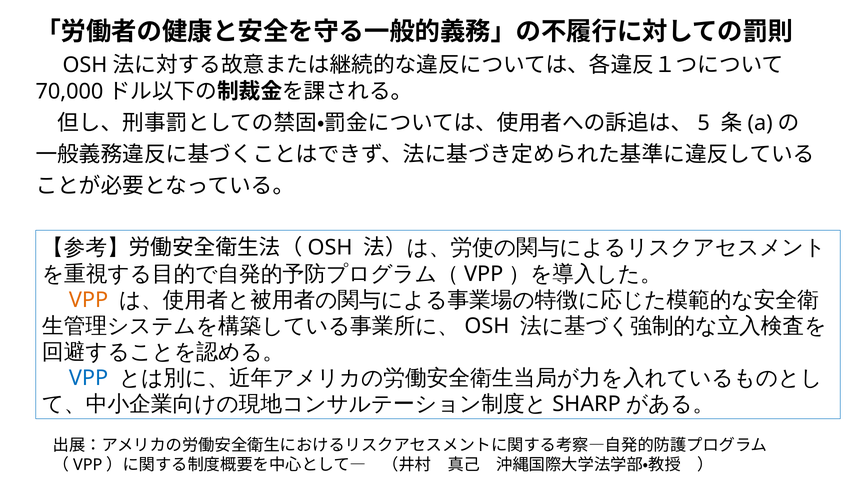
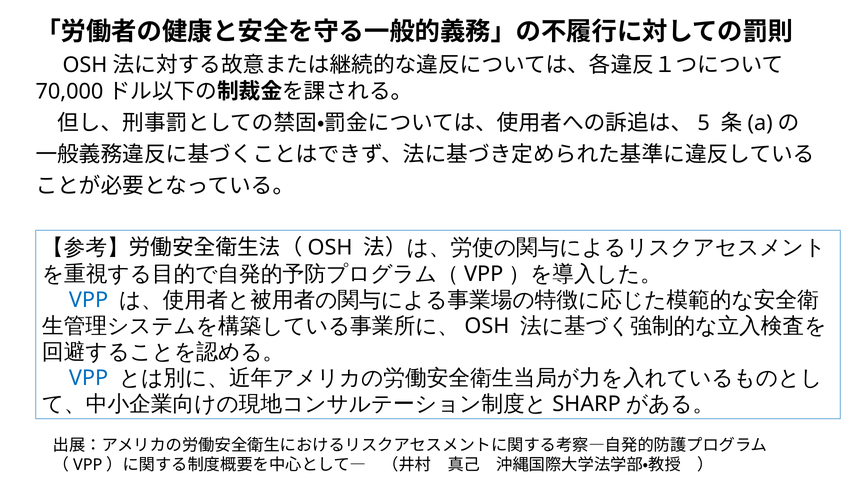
VPP at (89, 299) colour: orange -> blue
